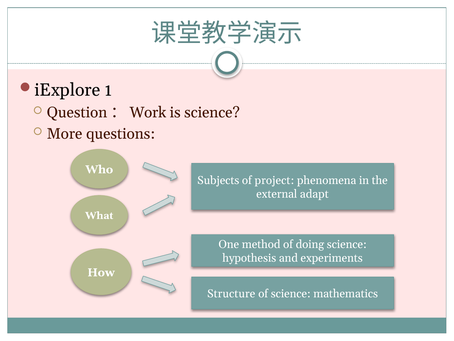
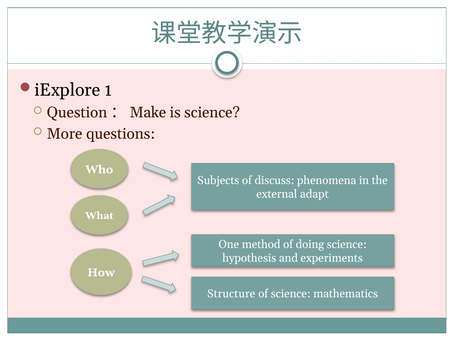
Work: Work -> Make
project: project -> discuss
